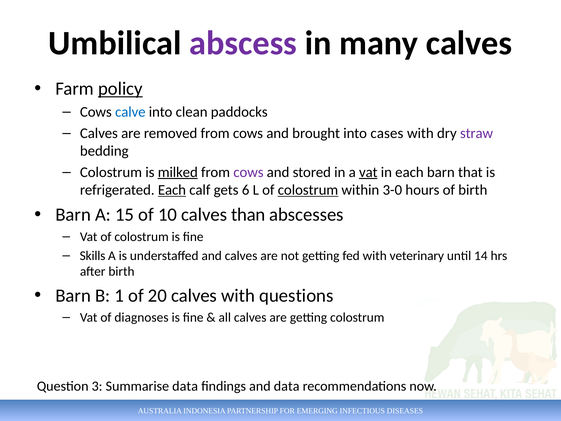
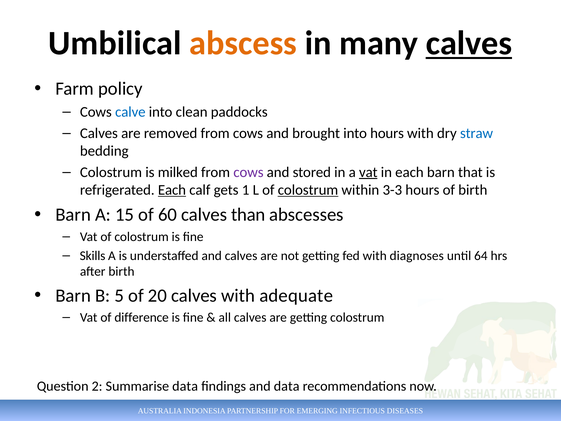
abscess colour: purple -> orange
calves at (469, 43) underline: none -> present
policy underline: present -> none
into cases: cases -> hours
straw colour: purple -> blue
milked underline: present -> none
6: 6 -> 1
3-0: 3-0 -> 3-3
10: 10 -> 60
veterinary: veterinary -> diagnoses
14: 14 -> 64
1: 1 -> 5
questions: questions -> adequate
diagnoses: diagnoses -> difference
3: 3 -> 2
